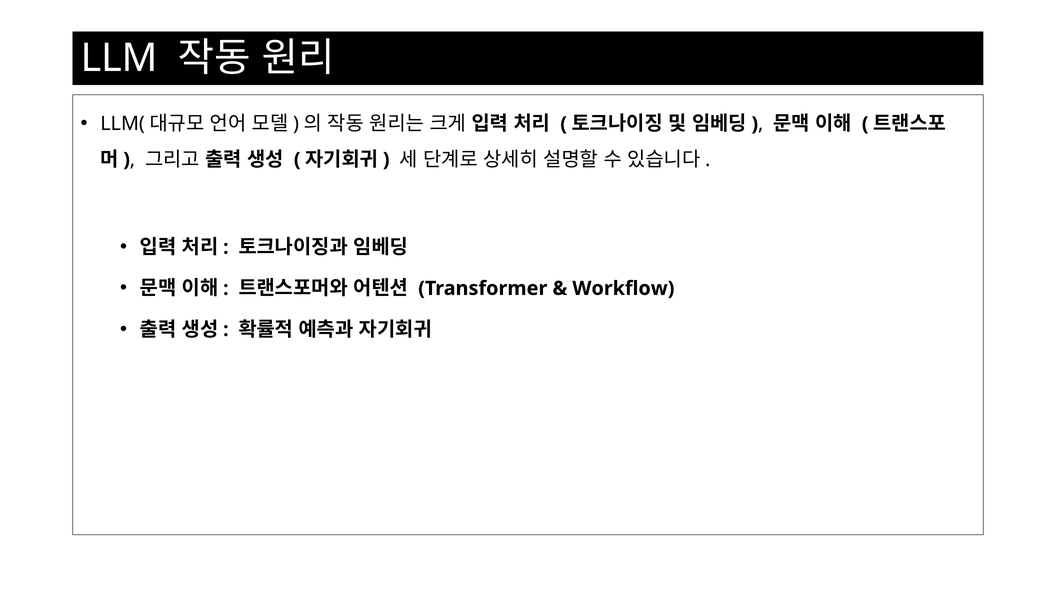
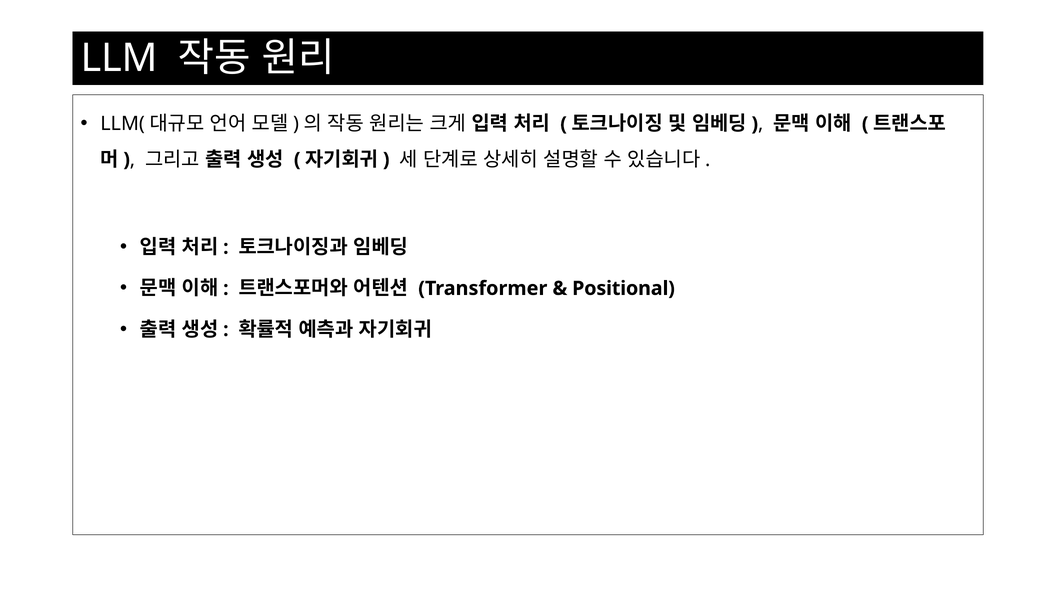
Workflow: Workflow -> Positional
